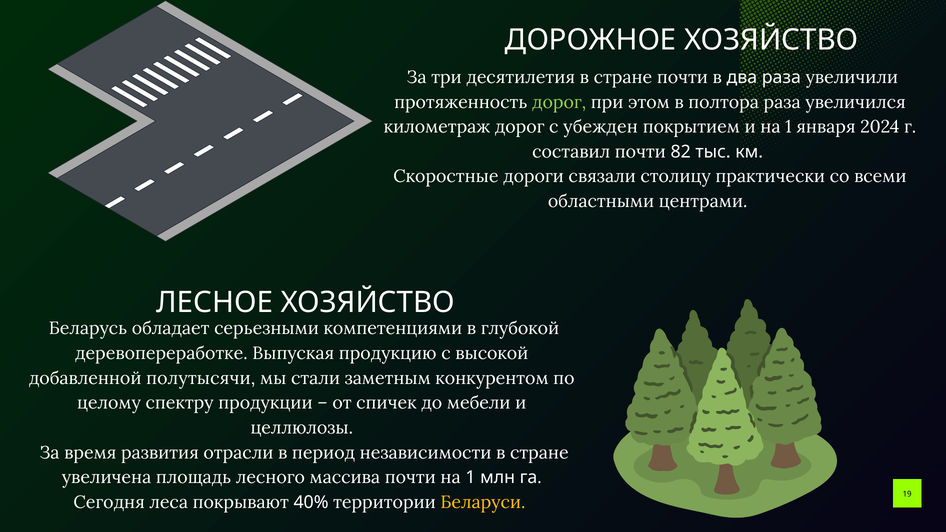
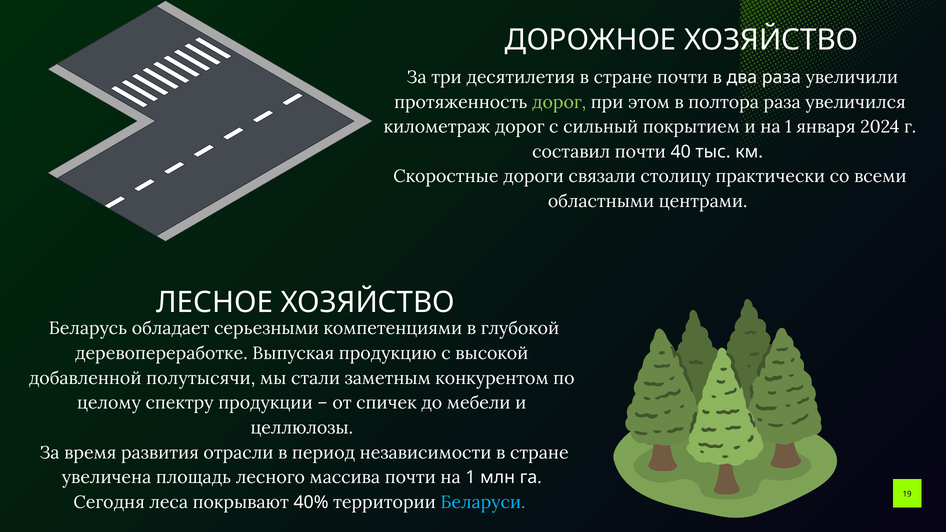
убежден: убежден -> сильный
82: 82 -> 40
Беларуси colour: yellow -> light blue
